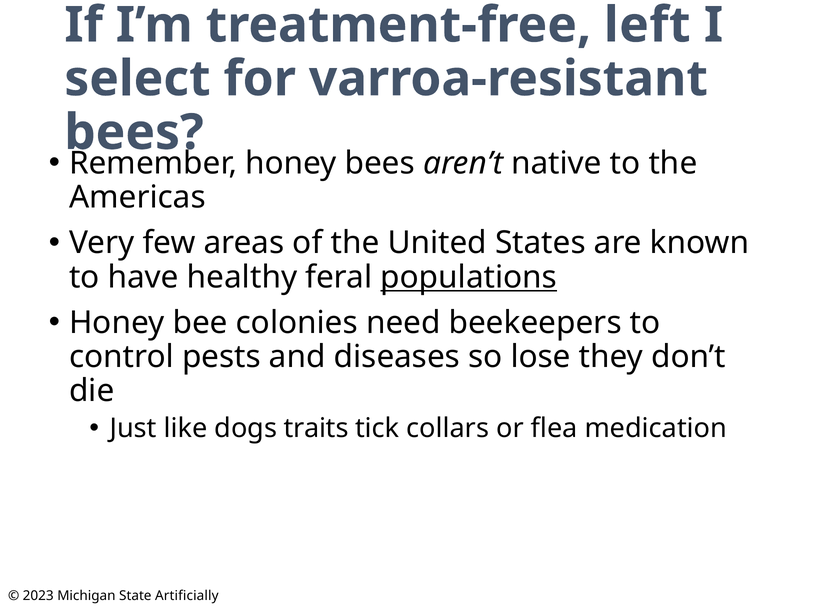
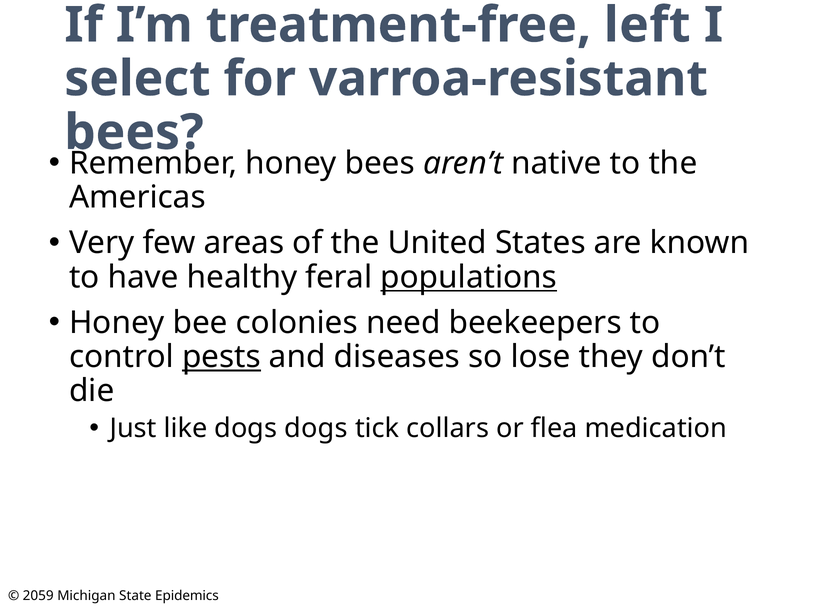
pests underline: none -> present
dogs traits: traits -> dogs
2023: 2023 -> 2059
Artificially: Artificially -> Epidemics
